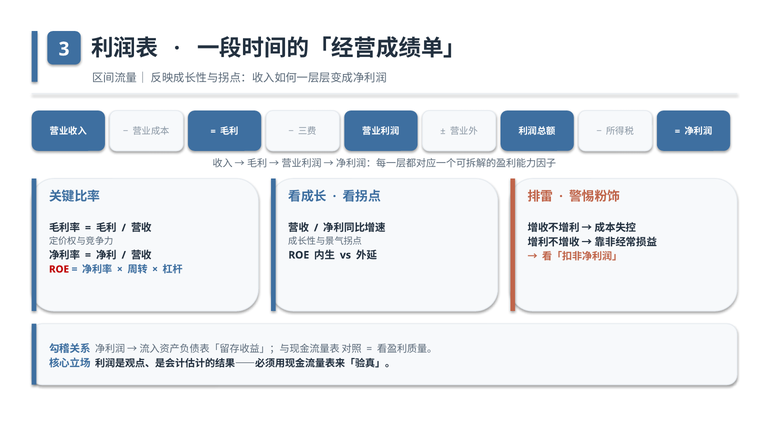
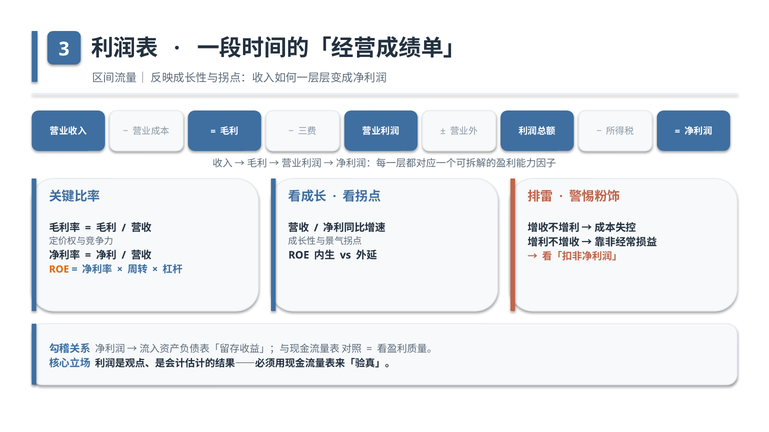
ROE at (59, 270) colour: red -> orange
